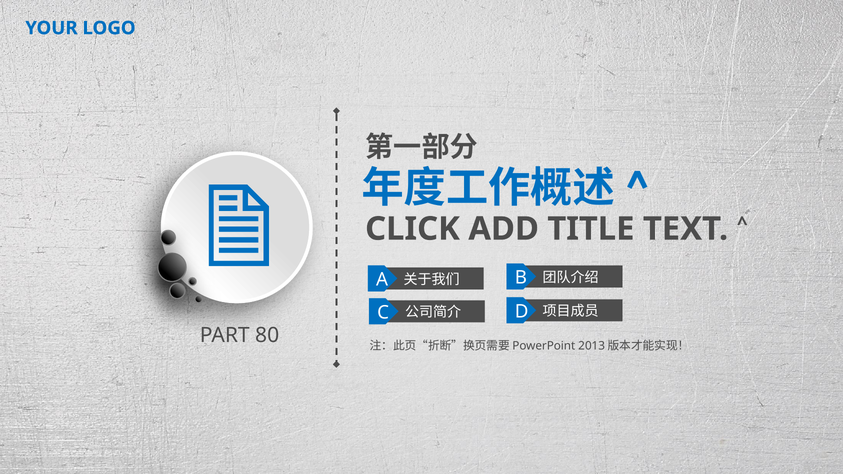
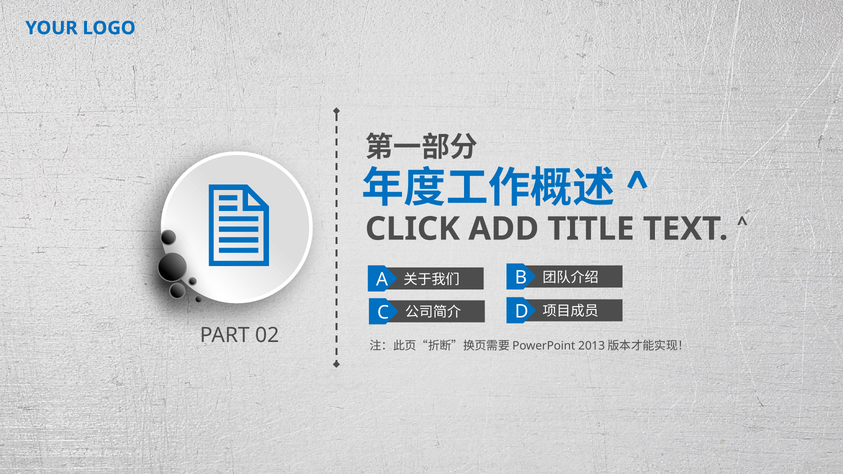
80: 80 -> 02
